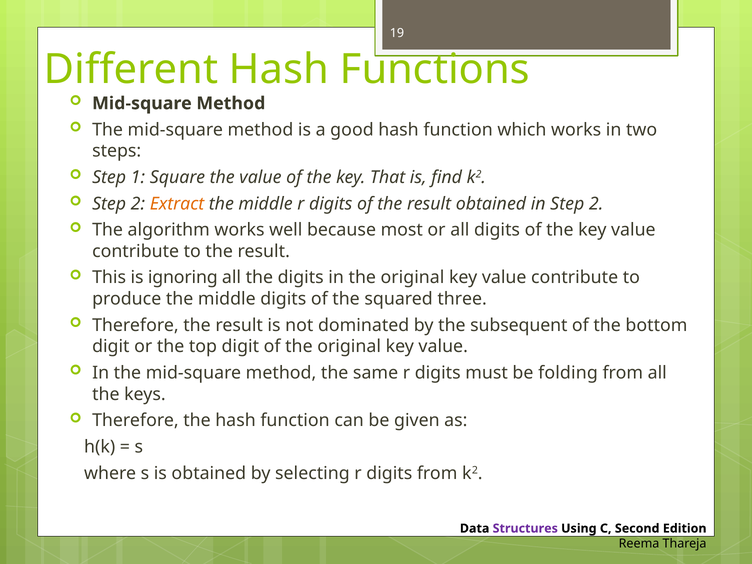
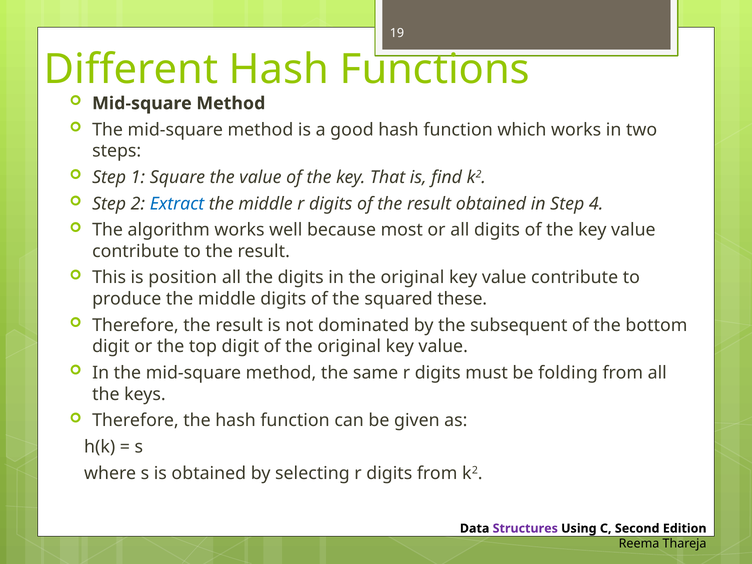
Extract colour: orange -> blue
in Step 2: 2 -> 4
ignoring: ignoring -> position
three: three -> these
